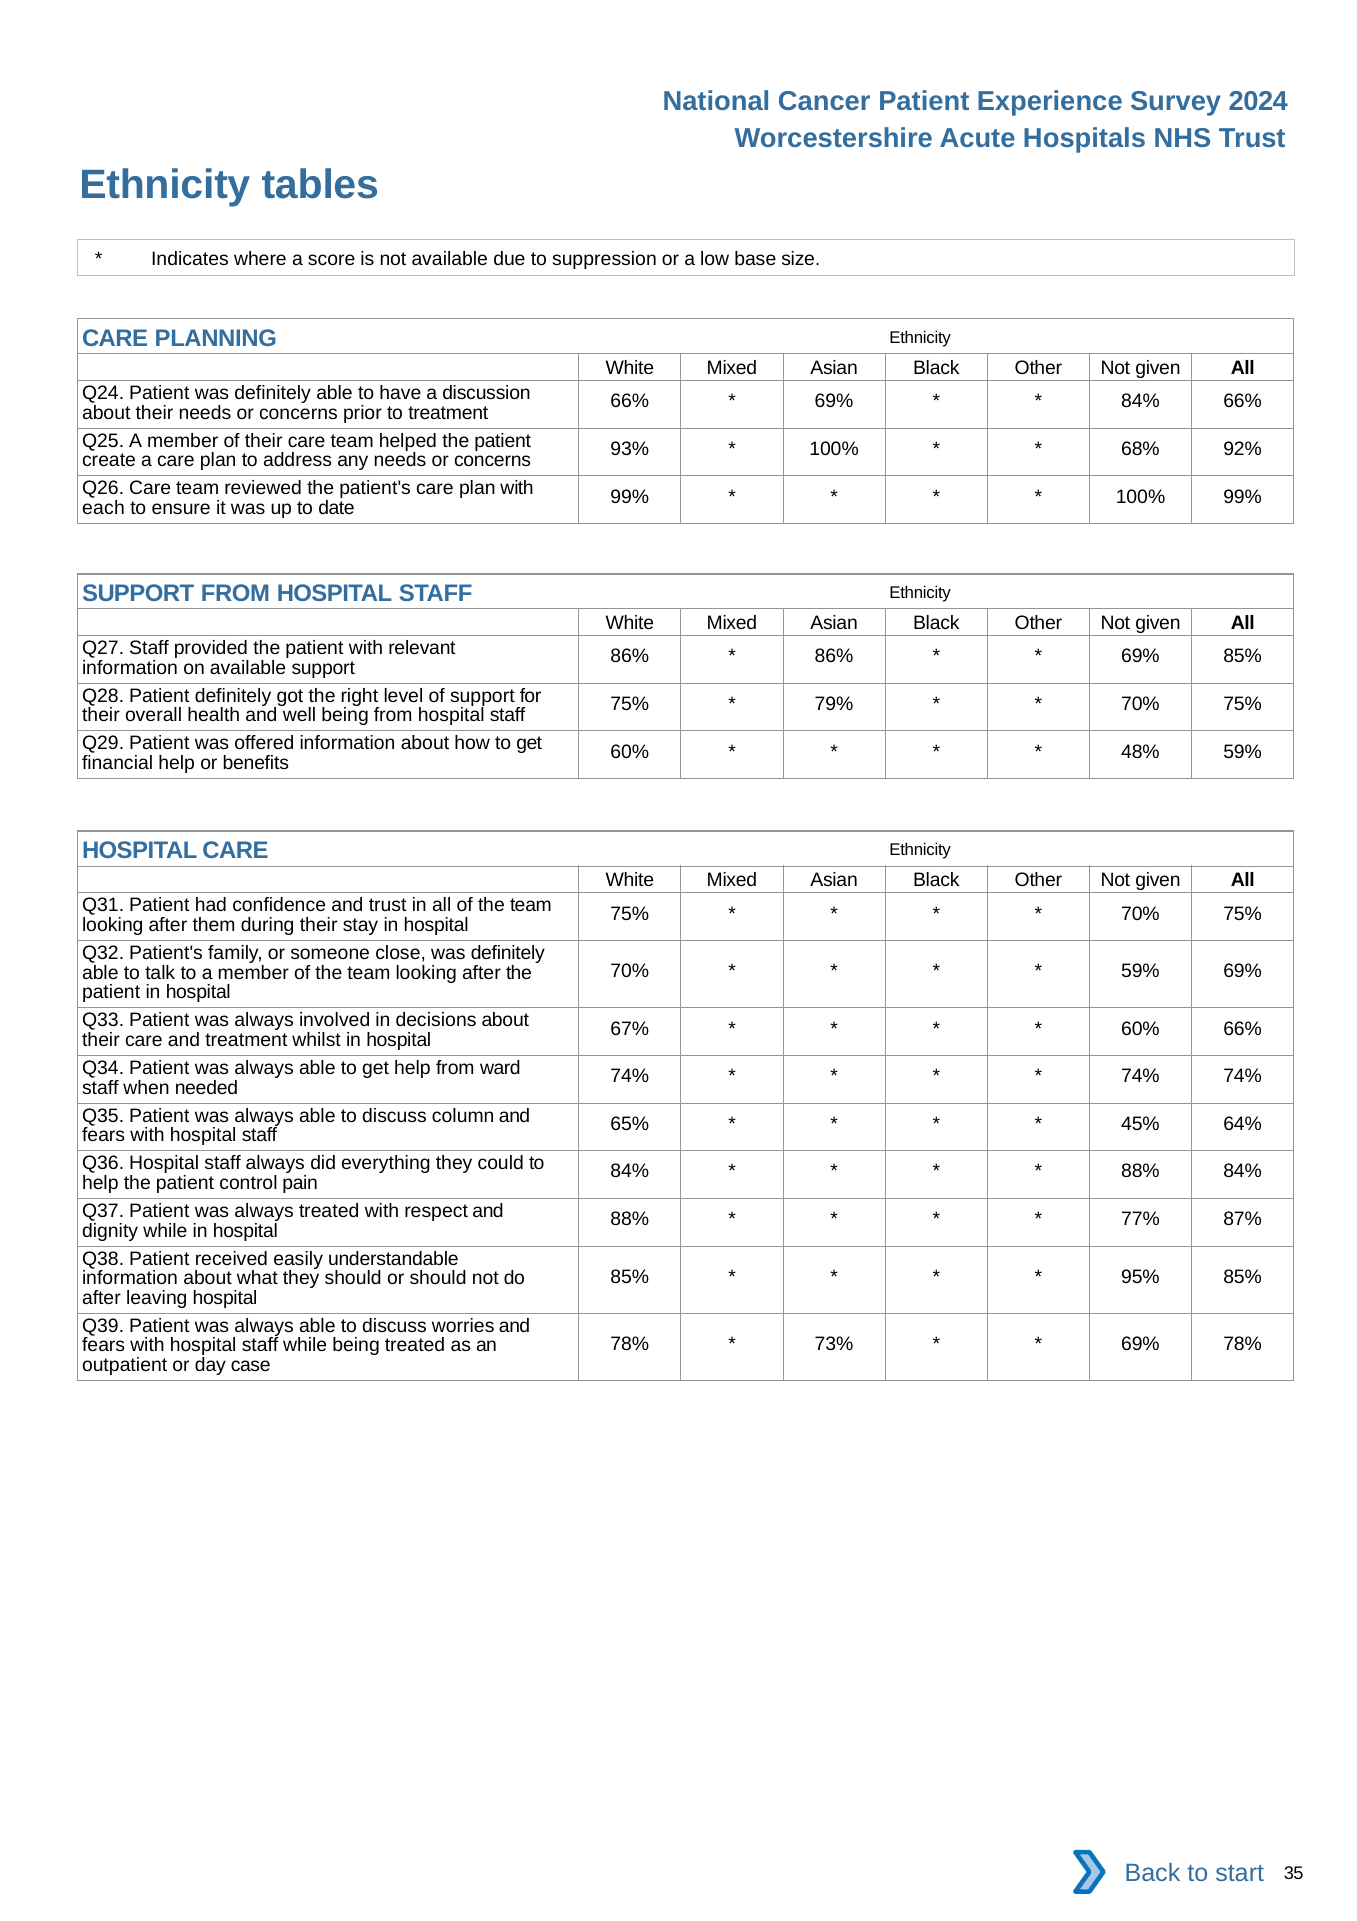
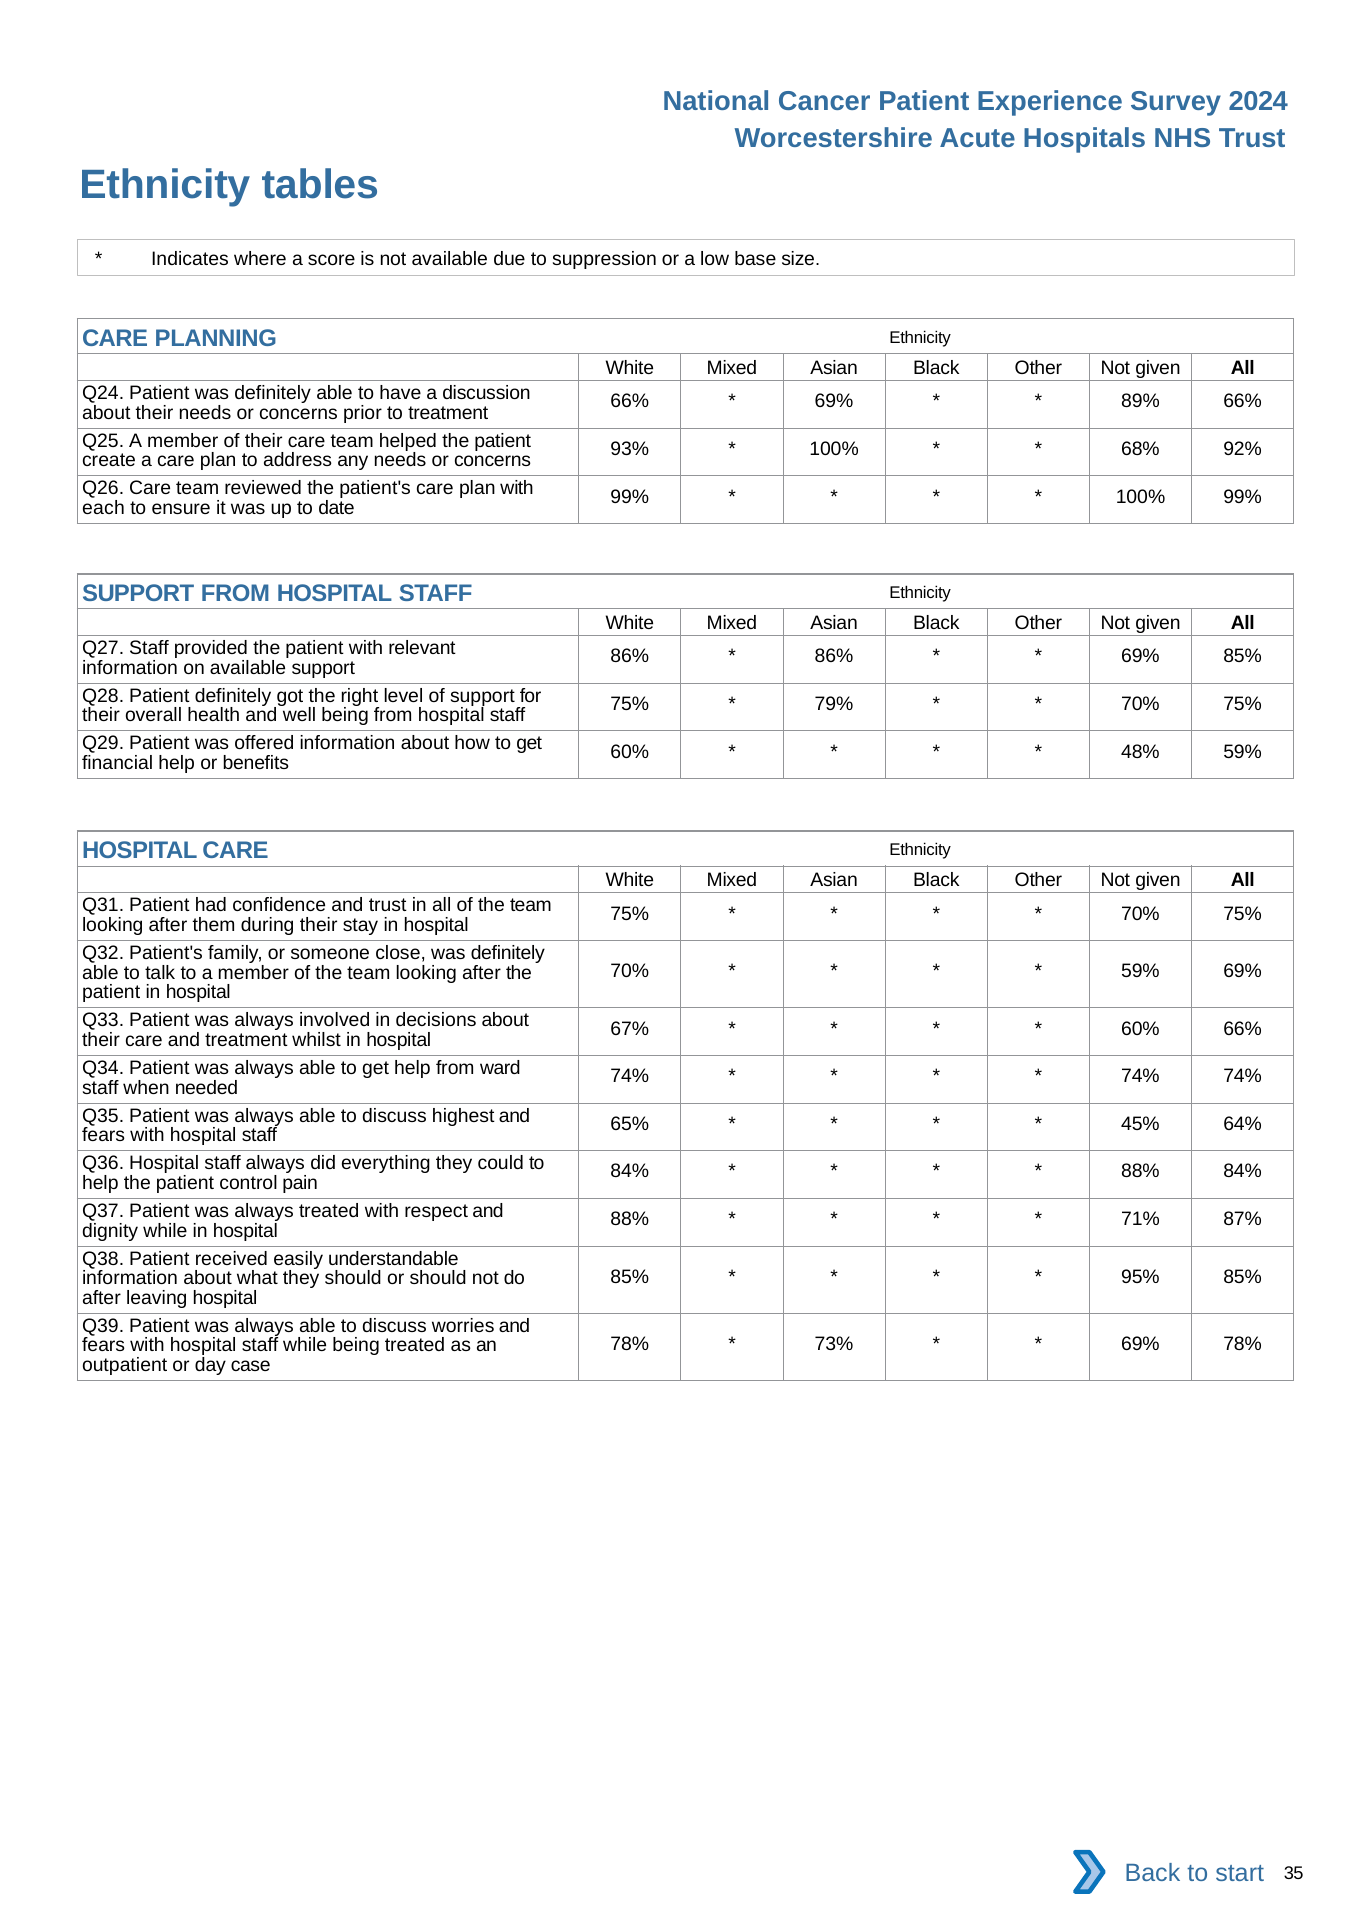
84% at (1140, 401): 84% -> 89%
column: column -> highest
77%: 77% -> 71%
